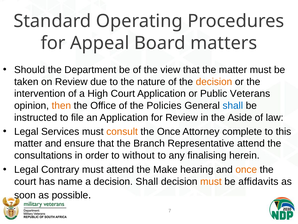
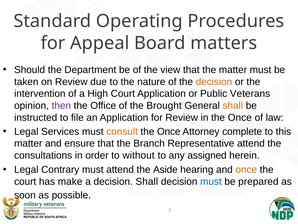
then colour: orange -> purple
Policies: Policies -> Brought
shall at (233, 105) colour: blue -> orange
in the Aside: Aside -> Once
finalising: finalising -> assigned
Make: Make -> Aside
name: name -> make
must at (211, 181) colour: orange -> blue
affidavits: affidavits -> prepared
